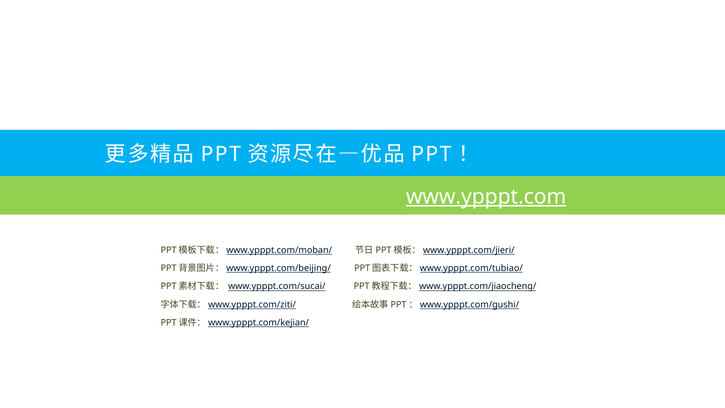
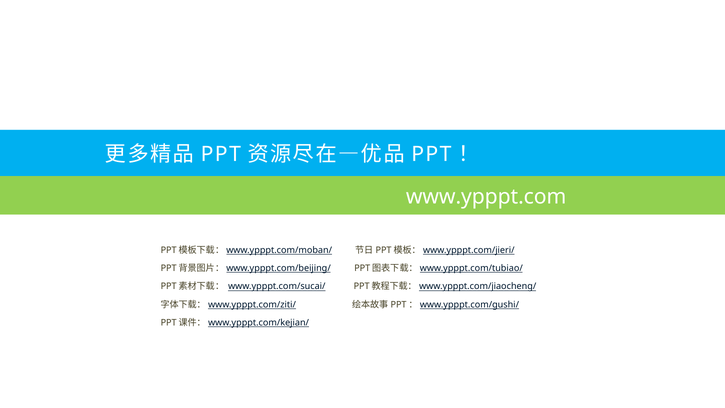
www.ypppt.com underline: present -> none
